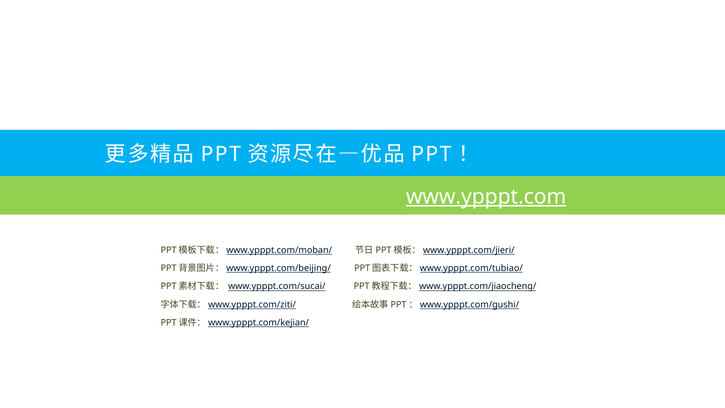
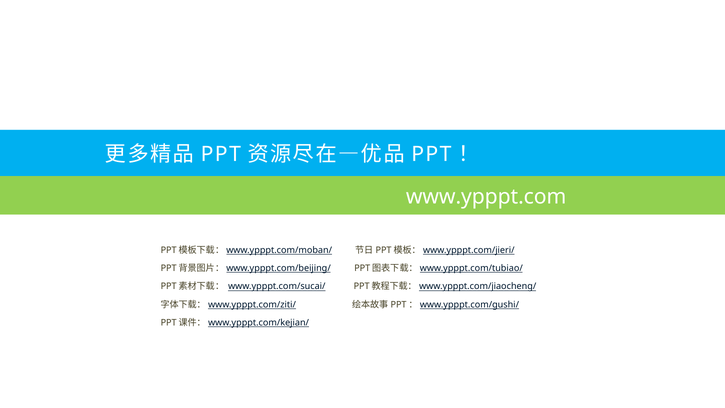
www.ypppt.com underline: present -> none
